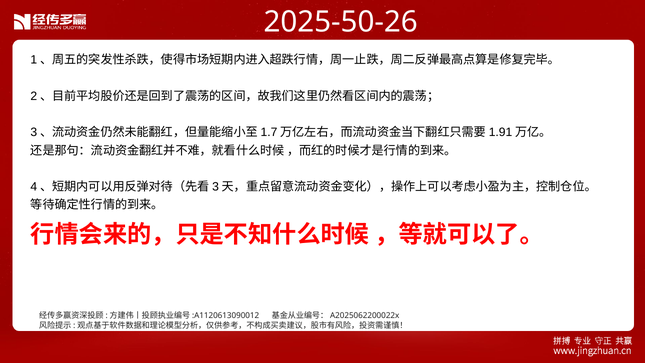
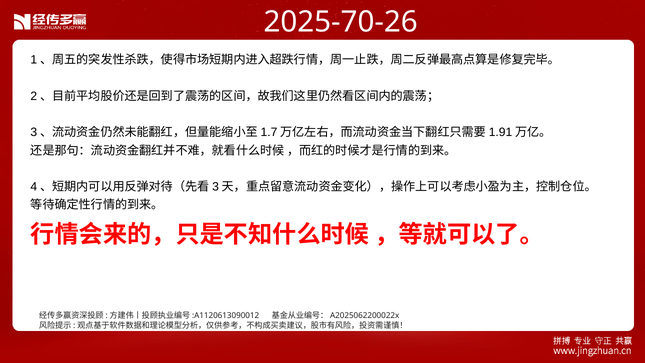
2025-50-26: 2025-50-26 -> 2025-70-26
